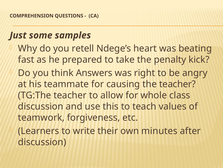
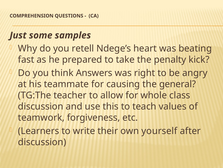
the teacher: teacher -> general
minutes: minutes -> yourself
